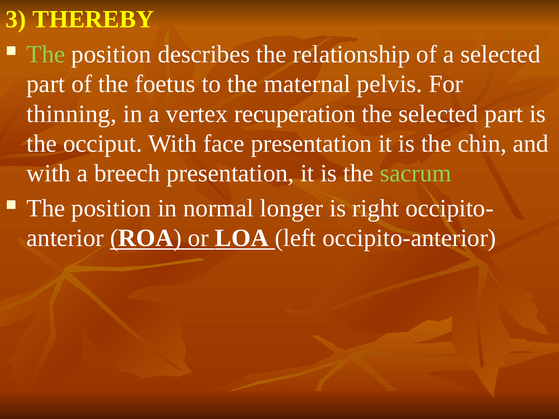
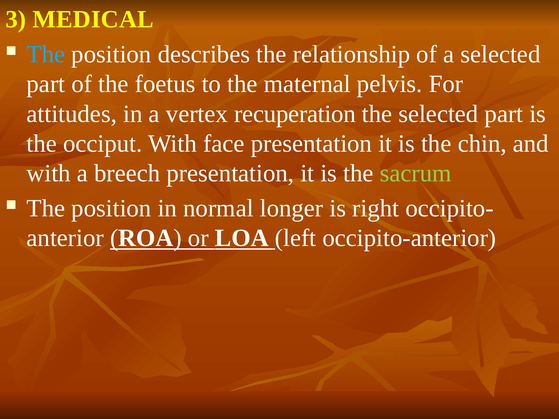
THEREBY: THEREBY -> MEDICAL
The at (46, 54) colour: light green -> light blue
thinning: thinning -> attitudes
